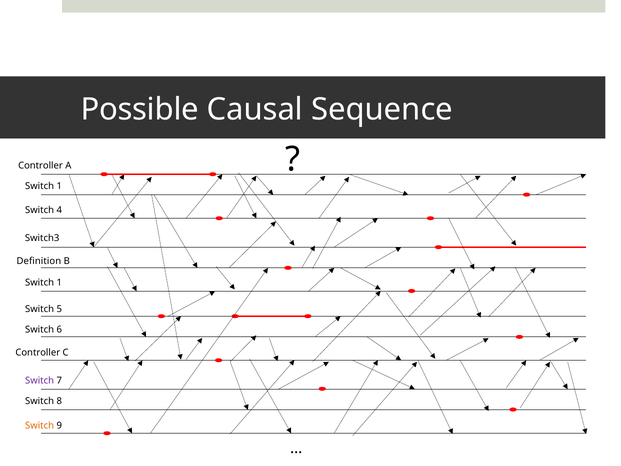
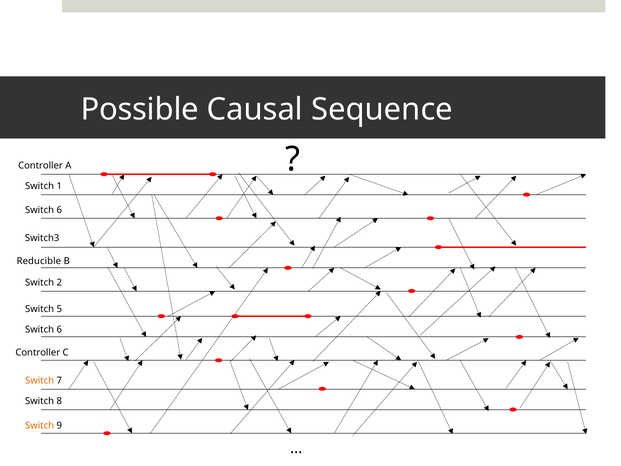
4 at (59, 210): 4 -> 6
Definition: Definition -> Reducible
1 at (59, 282): 1 -> 2
Switch at (40, 381) colour: purple -> orange
